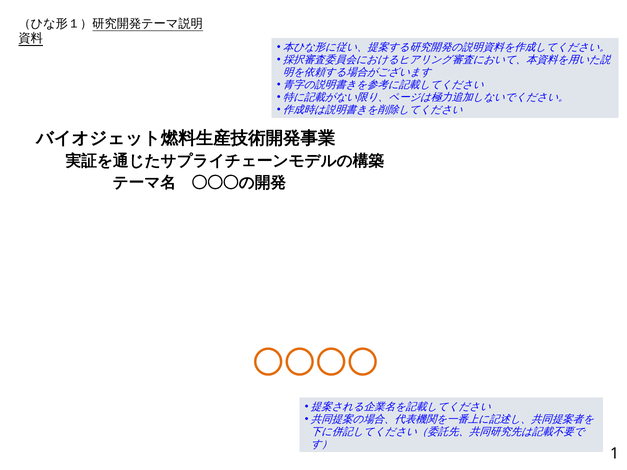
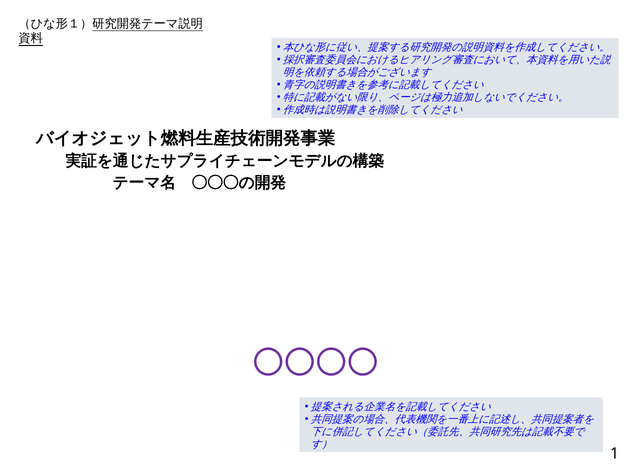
〇〇〇〇 colour: orange -> purple
